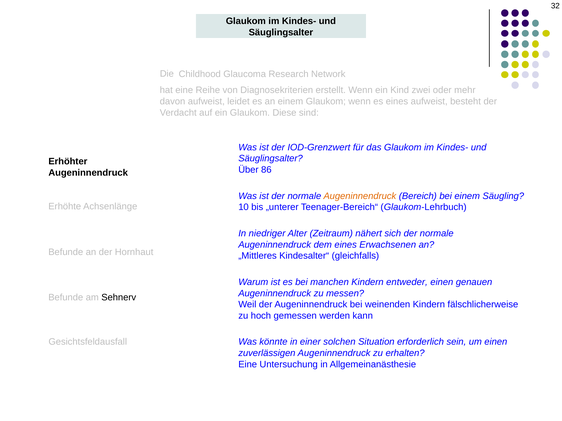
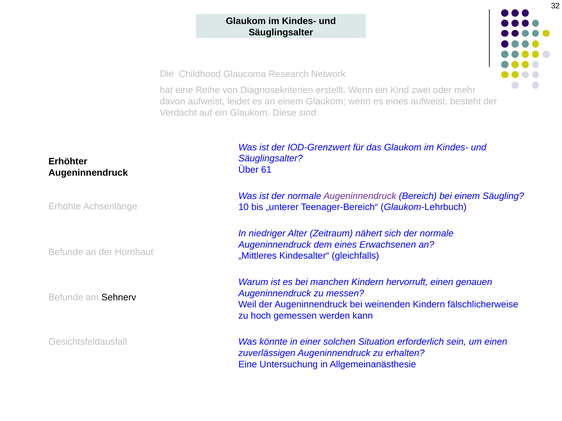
86: 86 -> 61
Augeninnendruck at (360, 196) colour: orange -> purple
entweder: entweder -> hervorruft
